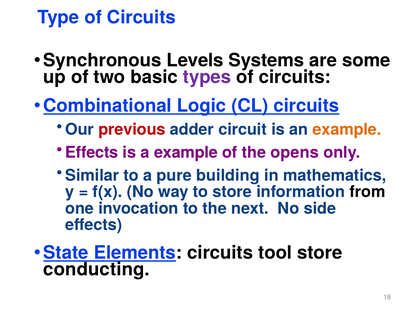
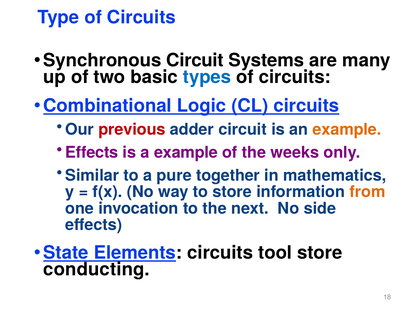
Synchronous Levels: Levels -> Circuit
some: some -> many
types colour: purple -> blue
opens: opens -> weeks
building: building -> together
from colour: black -> orange
